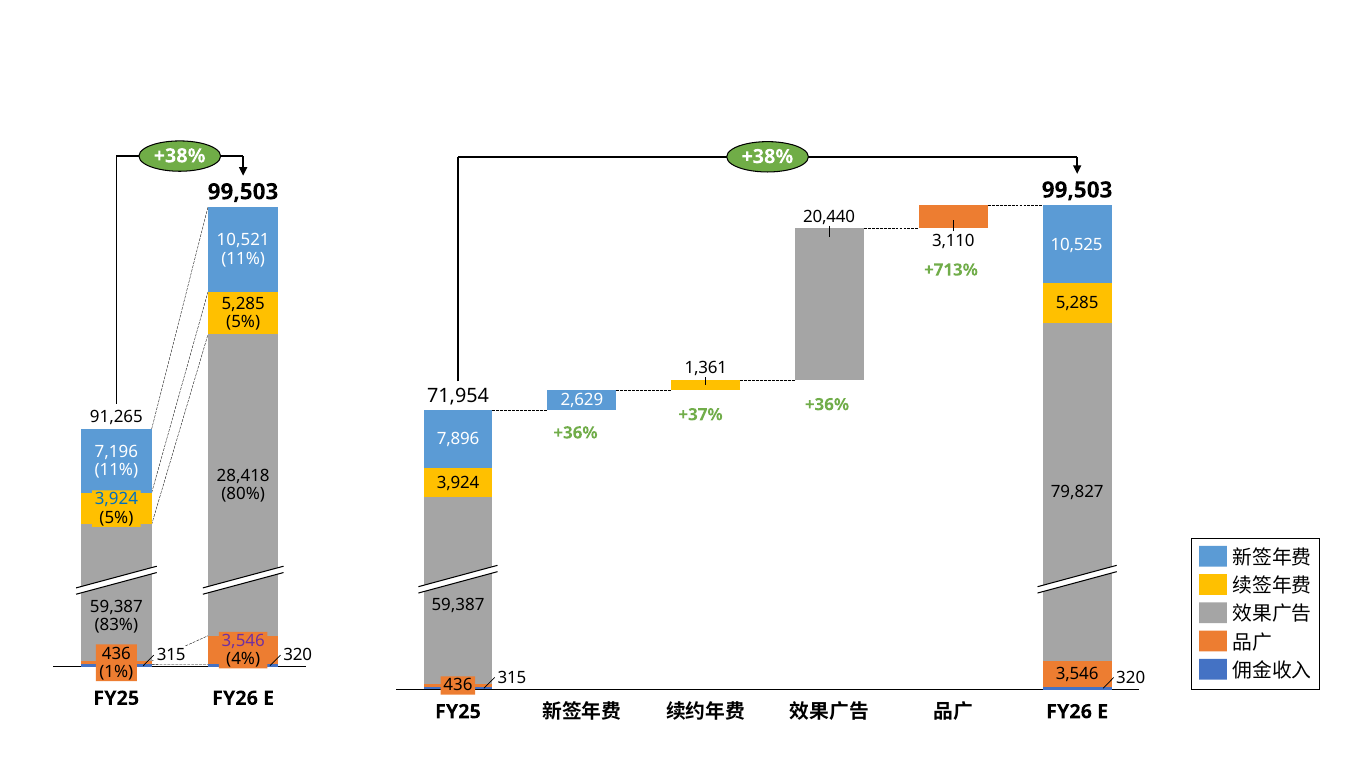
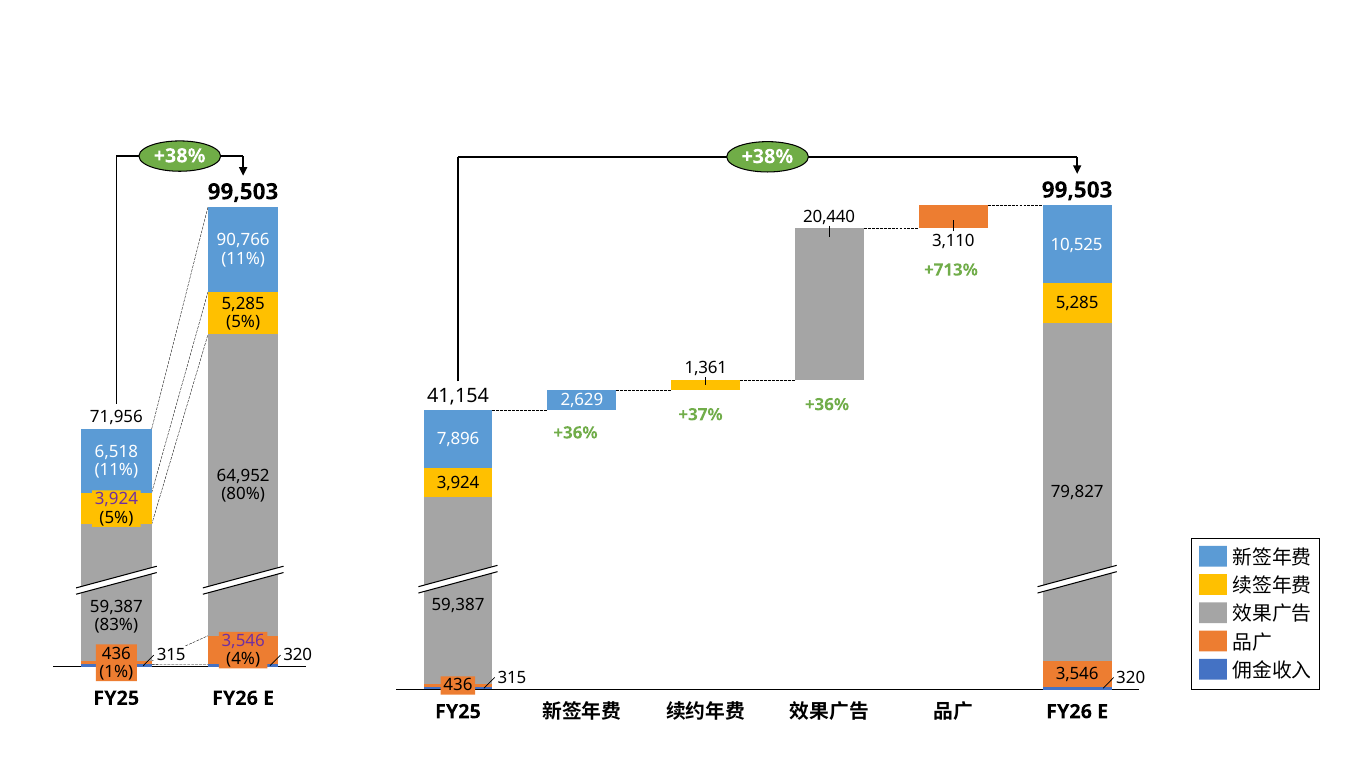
10,521: 10,521 -> 90,766
71,954: 71,954 -> 41,154
91,265: 91,265 -> 71,956
7,196: 7,196 -> 6,518
28,418: 28,418 -> 64,952
3,924 at (116, 499) colour: blue -> purple
